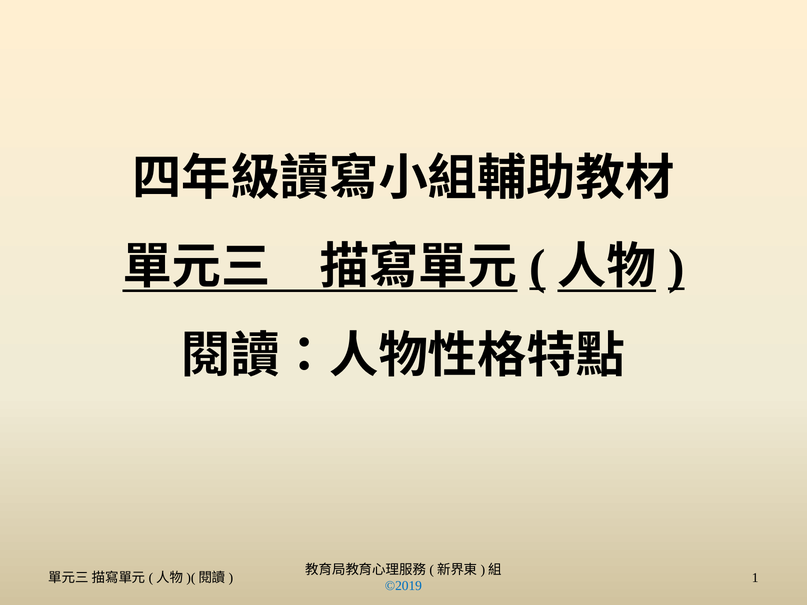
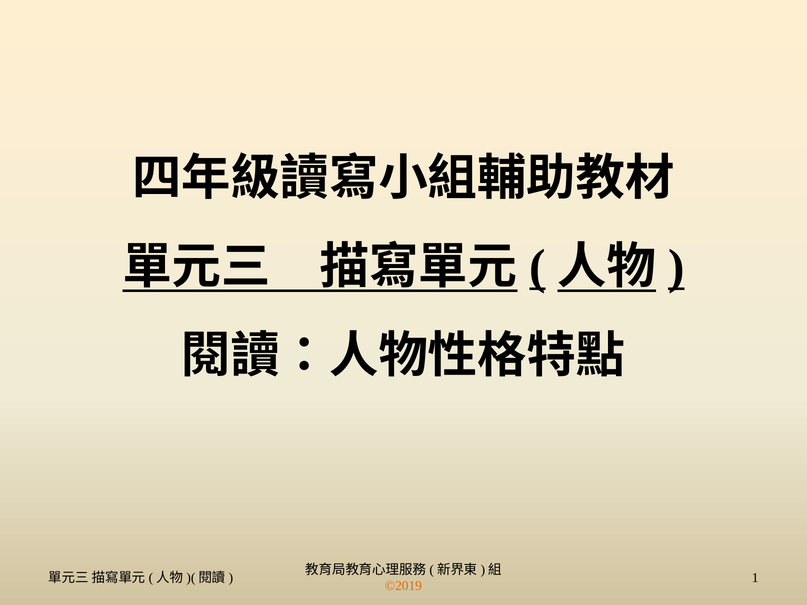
©2019 colour: blue -> orange
